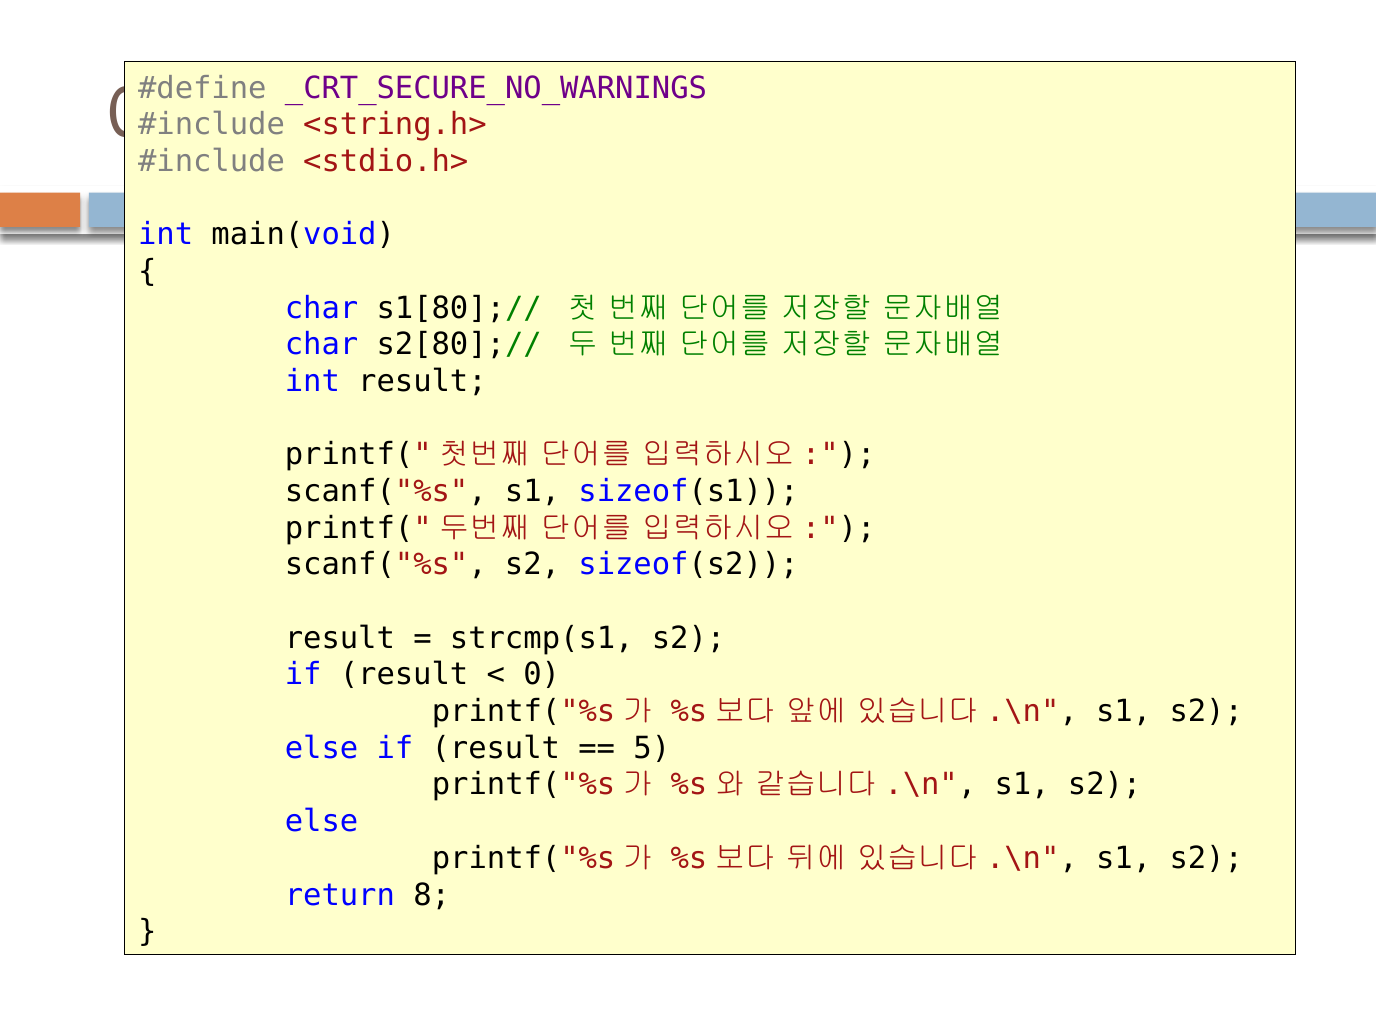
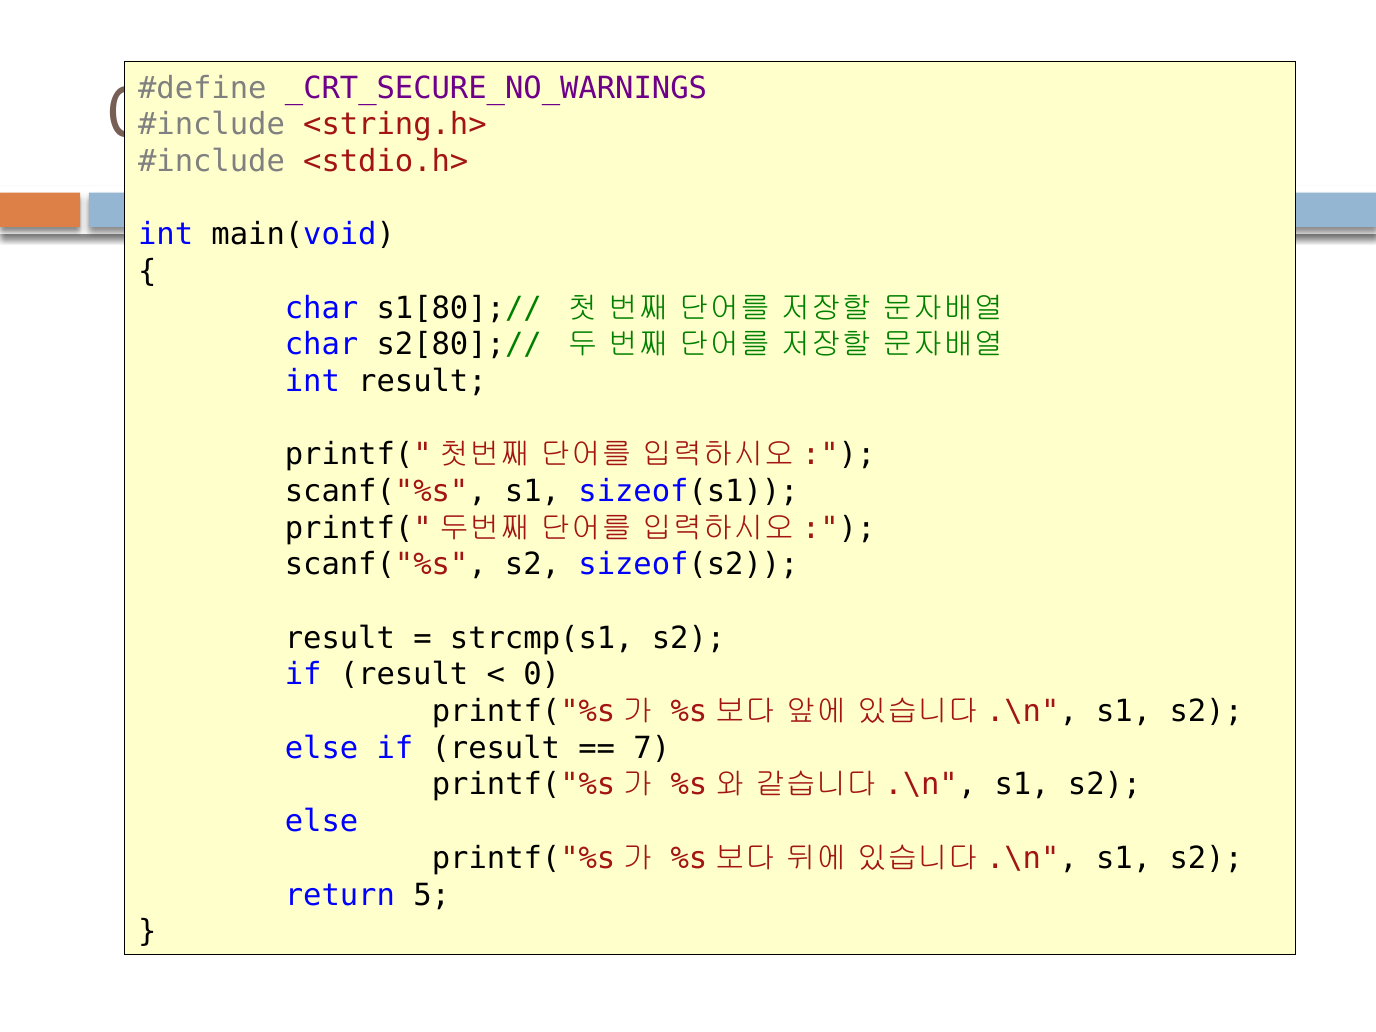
5: 5 -> 7
8: 8 -> 5
